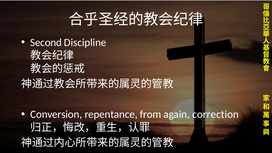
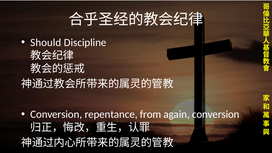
Second: Second -> Should
again correction: correction -> conversion
